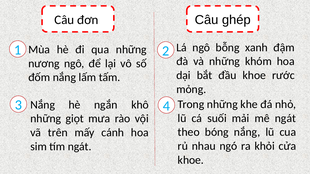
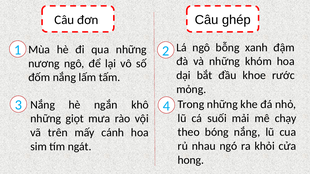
mê ngát: ngát -> chạy
khoe at (191, 160): khoe -> hong
